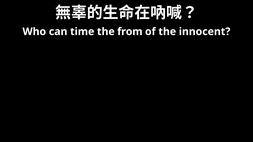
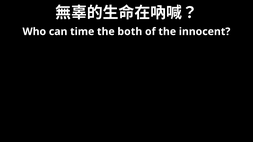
from: from -> both
